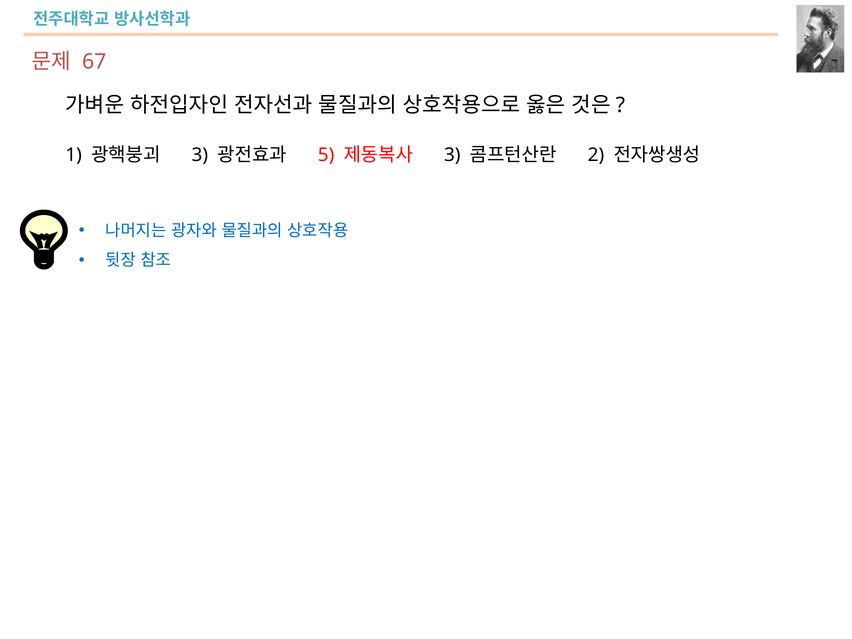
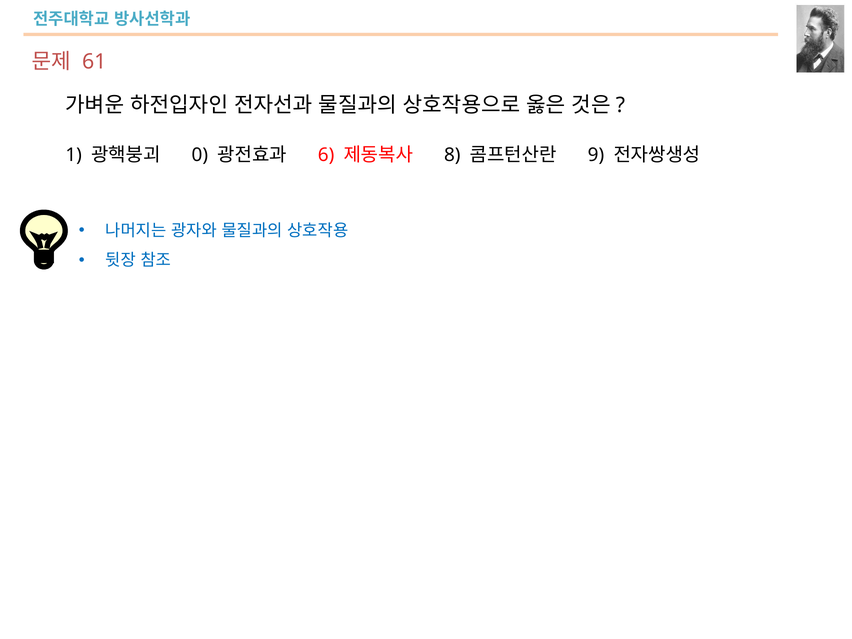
67: 67 -> 61
3 at (200, 155): 3 -> 0
5: 5 -> 6
3 at (452, 155): 3 -> 8
2: 2 -> 9
